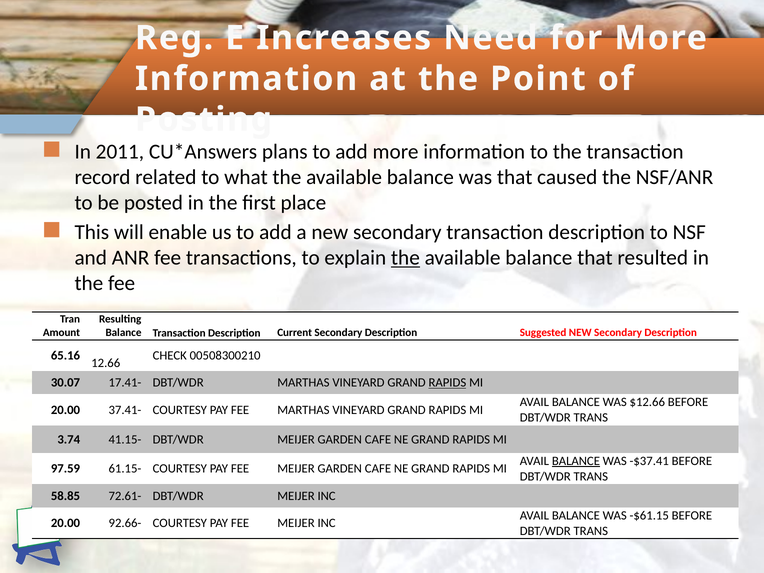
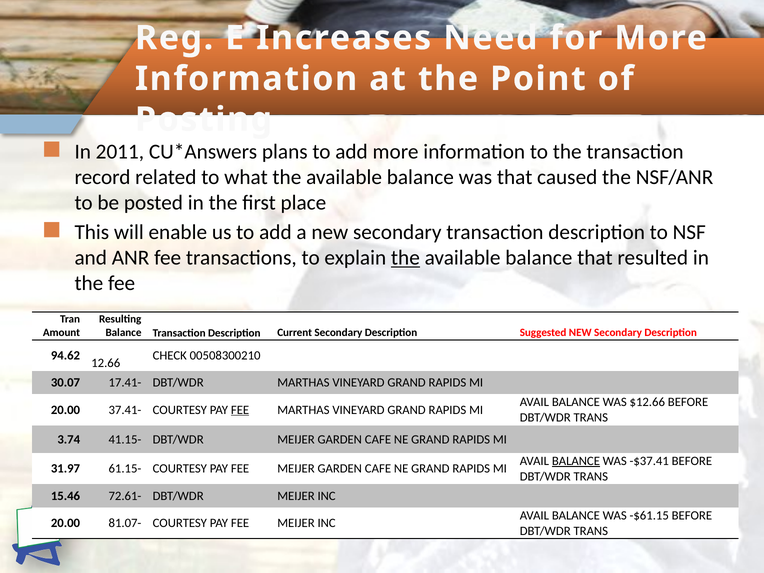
65.16: 65.16 -> 94.62
RAPIDS at (447, 383) underline: present -> none
FEE at (240, 410) underline: none -> present
97.59: 97.59 -> 31.97
58.85: 58.85 -> 15.46
92.66-: 92.66- -> 81.07-
